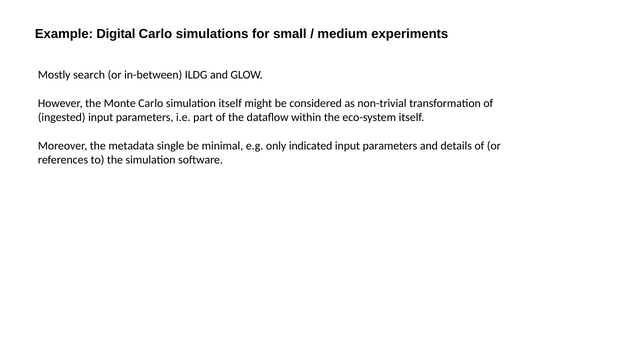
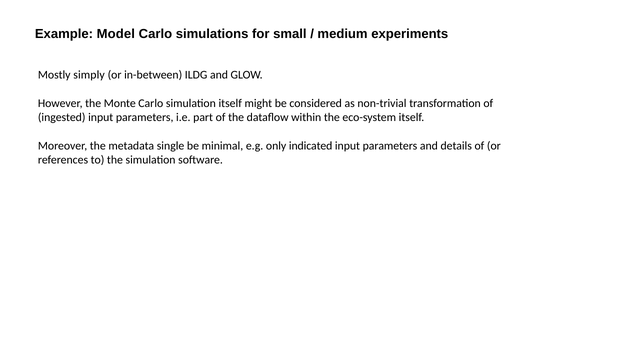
Digital: Digital -> Model
search: search -> simply
